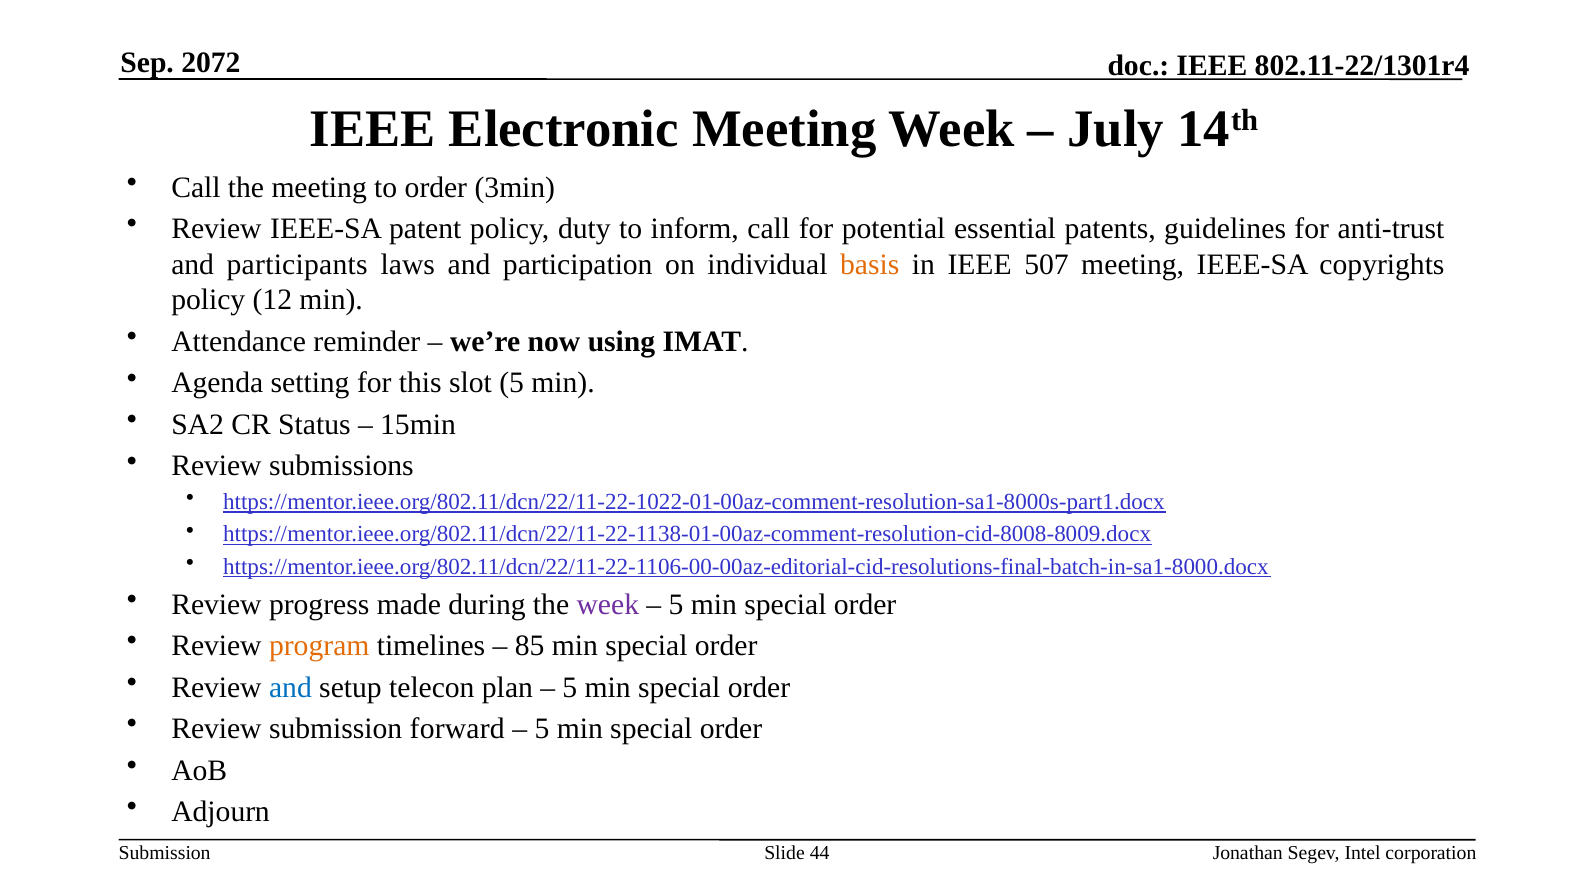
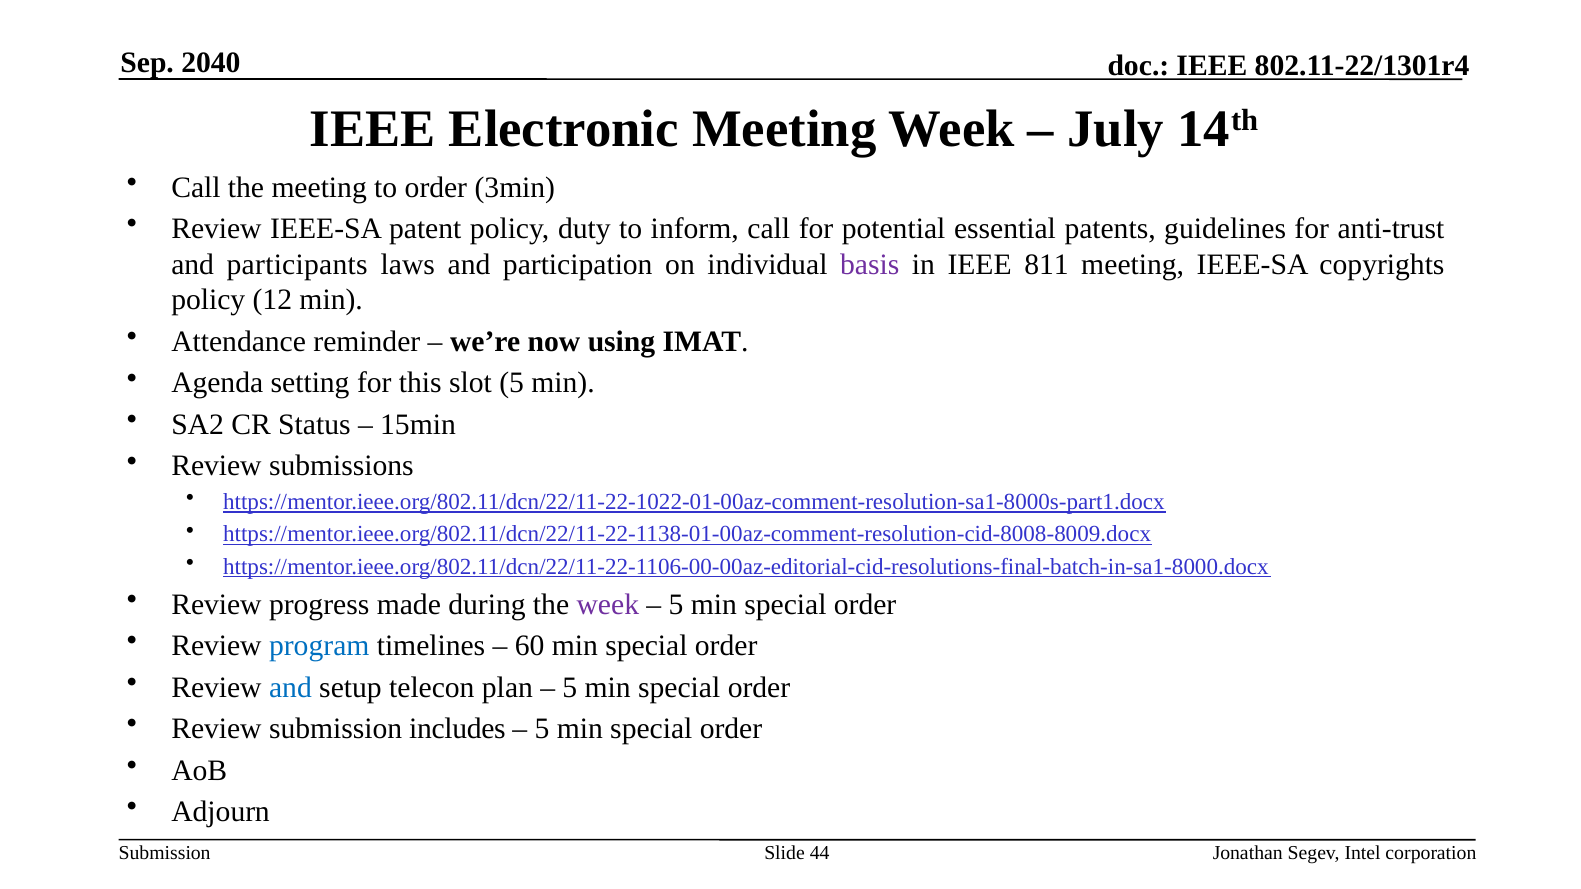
2072: 2072 -> 2040
basis colour: orange -> purple
507: 507 -> 811
program colour: orange -> blue
85: 85 -> 60
forward: forward -> includes
